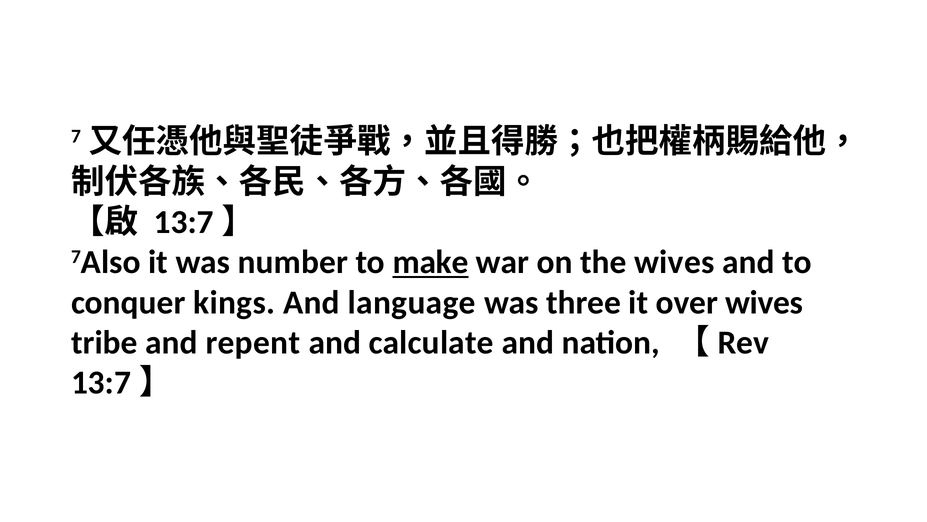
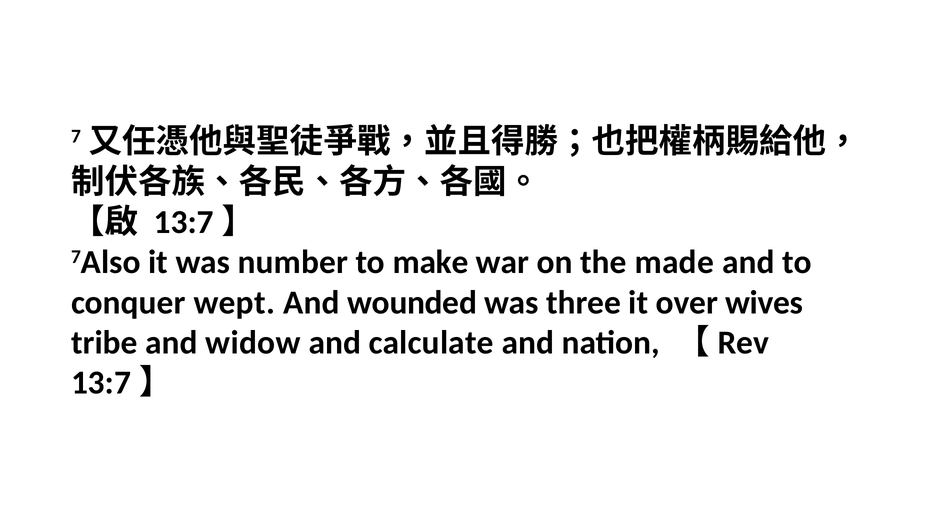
make underline: present -> none
the wives: wives -> made
kings: kings -> wept
language: language -> wounded
repent: repent -> widow
